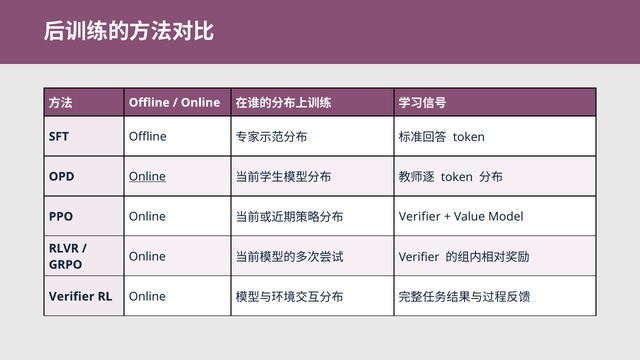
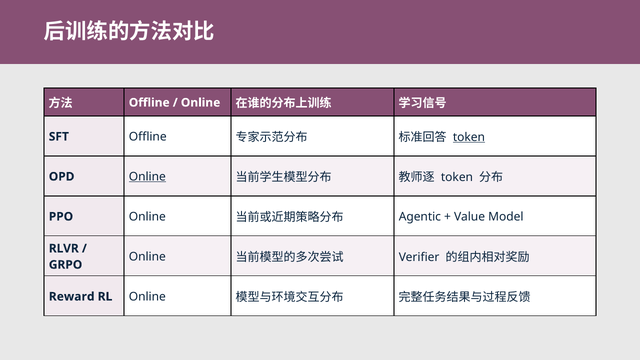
token at (469, 137) underline: none -> present
Verifier at (420, 217): Verifier -> Agentic
Verifier at (72, 297): Verifier -> Reward
